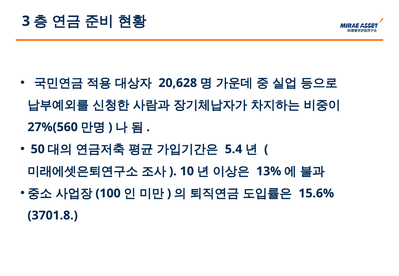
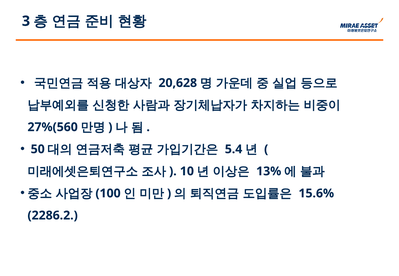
3701.8: 3701.8 -> 2286.2
